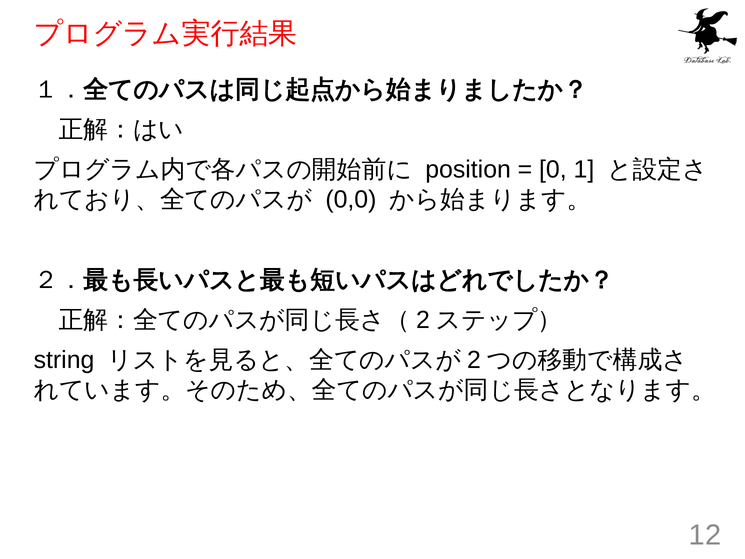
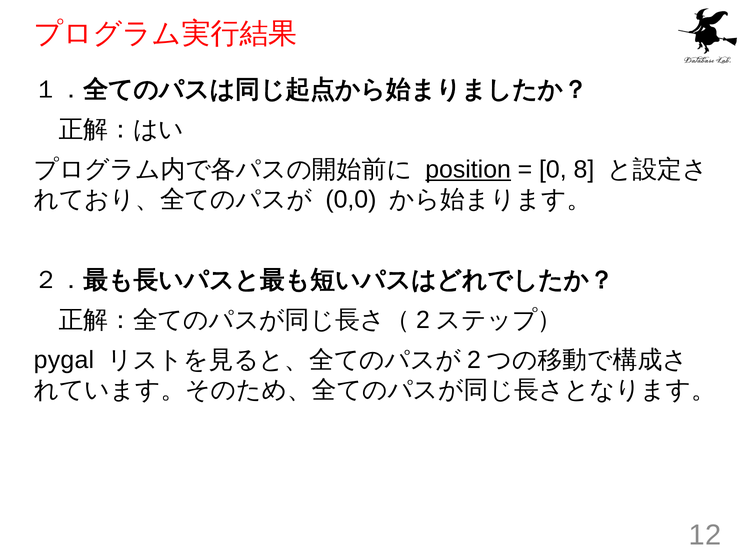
position underline: none -> present
1: 1 -> 8
string: string -> pygal
